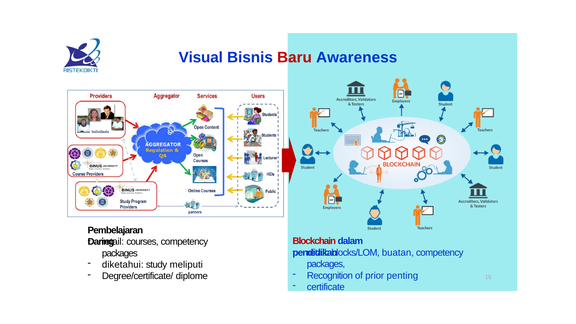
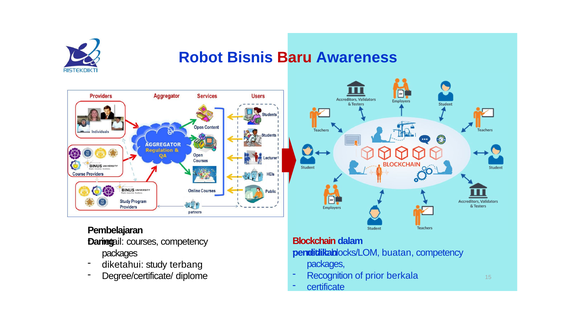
Visual: Visual -> Robot
meliputi: meliputi -> terbang
penting: penting -> berkala
